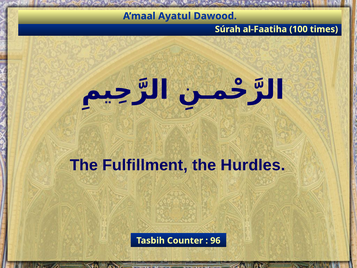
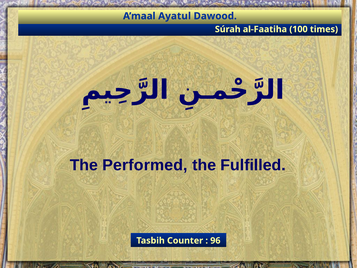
Fulfillment: Fulfillment -> Performed
Hurdles: Hurdles -> Fulfilled
